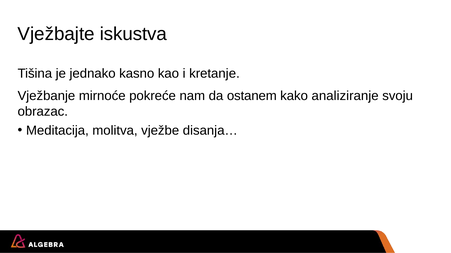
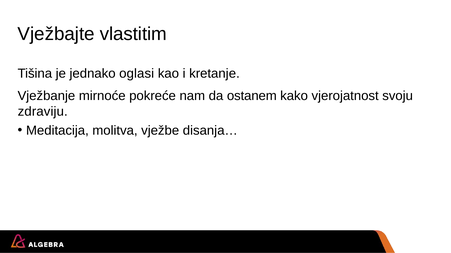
iskustva: iskustva -> vlastitim
kasno: kasno -> oglasi
analiziranje: analiziranje -> vjerojatnost
obrazac: obrazac -> zdraviju
